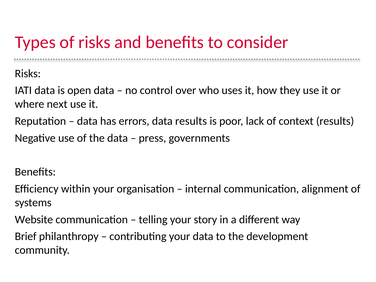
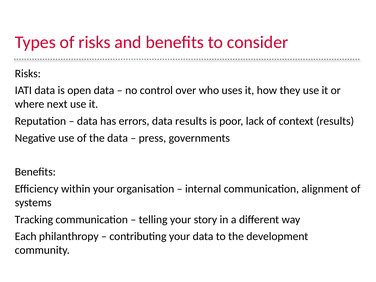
Website: Website -> Tracking
Brief: Brief -> Each
